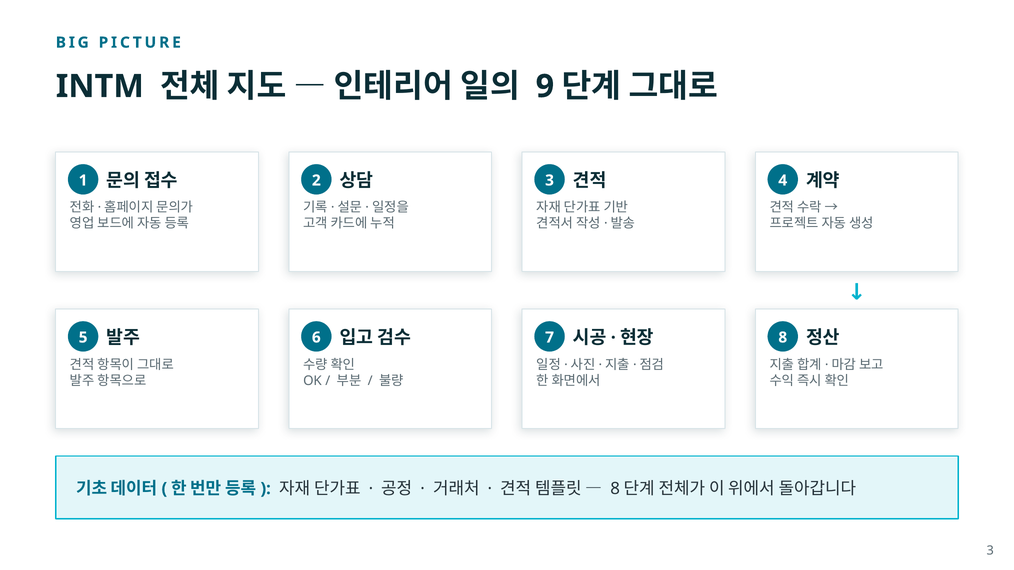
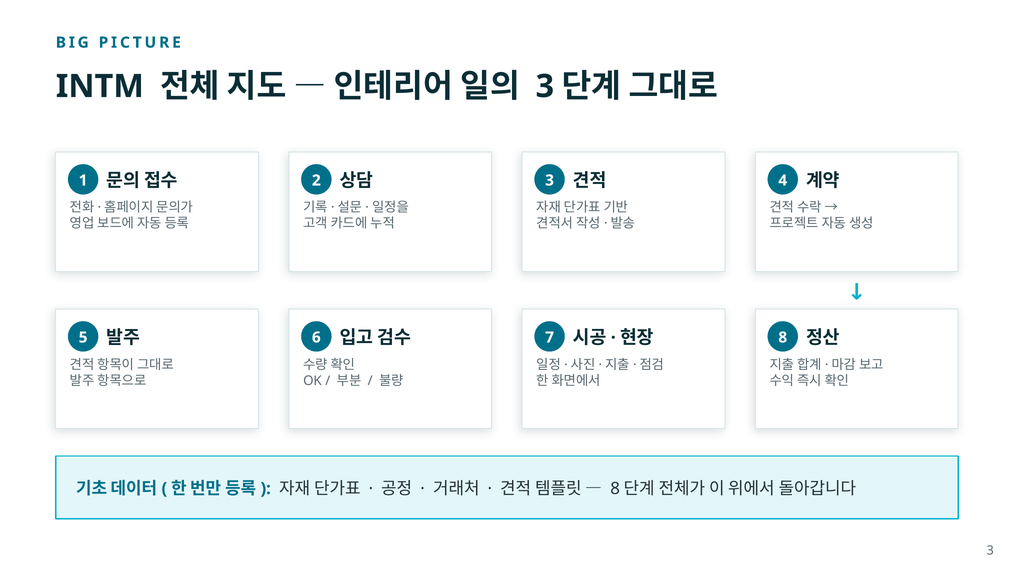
9 at (545, 86): 9 -> 3
